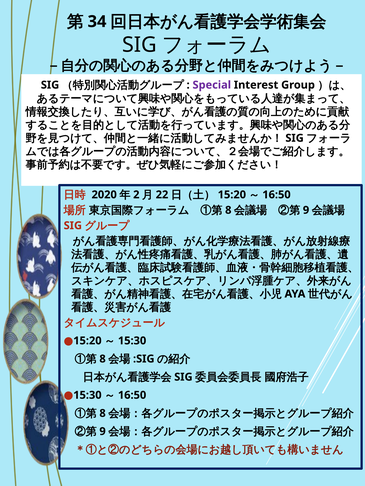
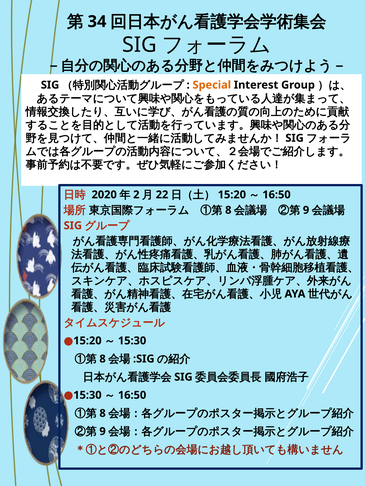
Special colour: purple -> orange
